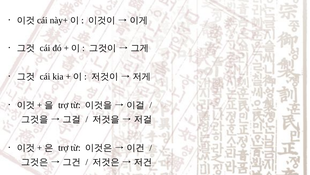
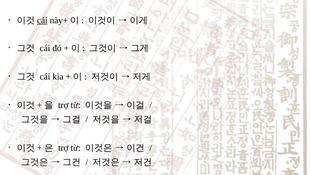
cái at (42, 20) underline: none -> present
